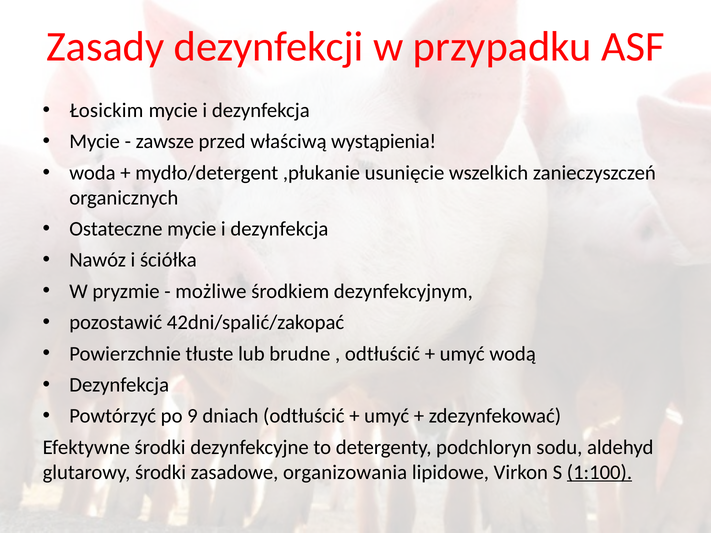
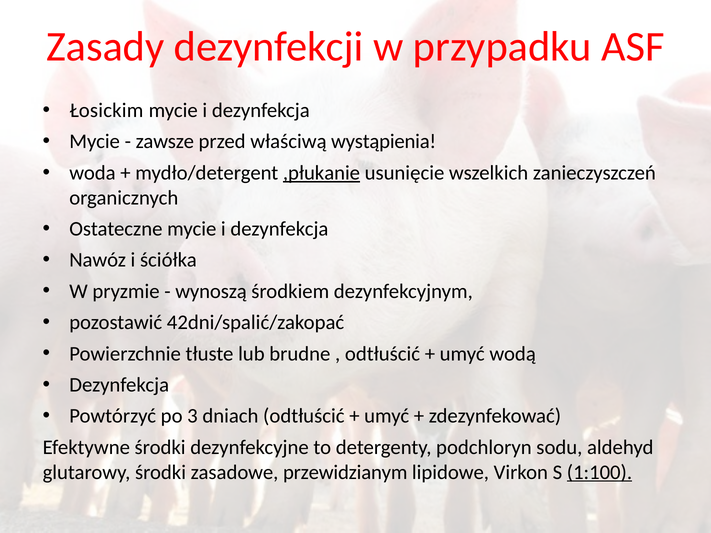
,płukanie underline: none -> present
możliwe: możliwe -> wynoszą
9: 9 -> 3
organizowania: organizowania -> przewidzianym
